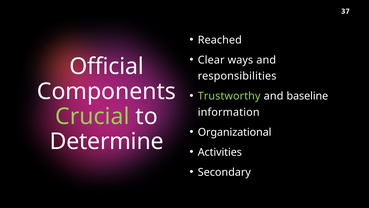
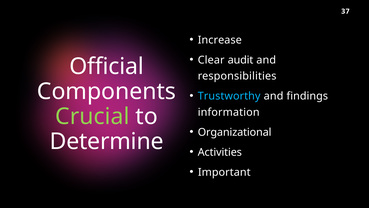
Reached: Reached -> Increase
ways: ways -> audit
Trustworthy colour: light green -> light blue
baseline: baseline -> findings
Secondary: Secondary -> Important
